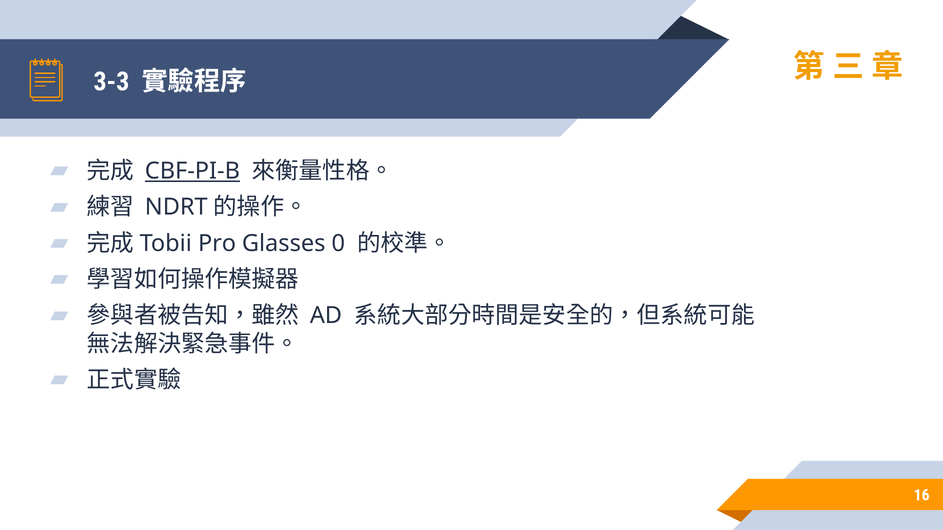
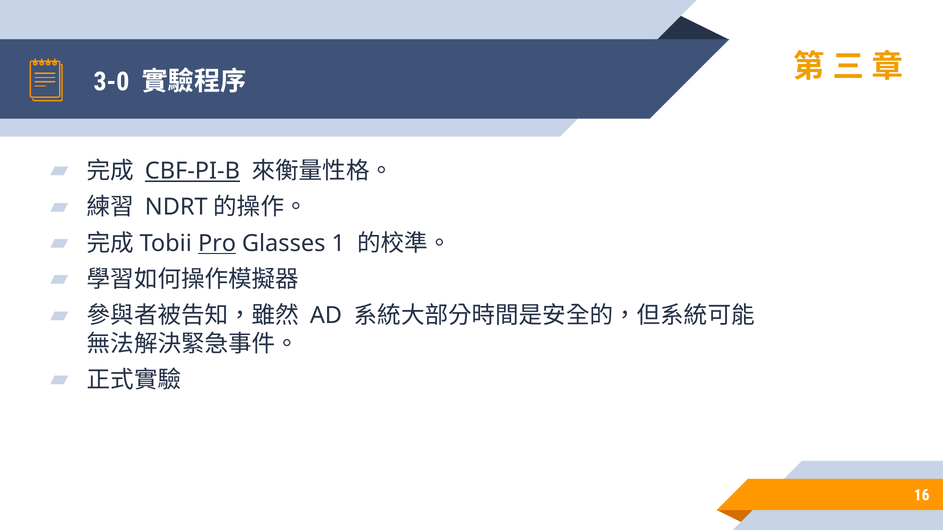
3-3: 3-3 -> 3-0
Pro underline: none -> present
0: 0 -> 1
